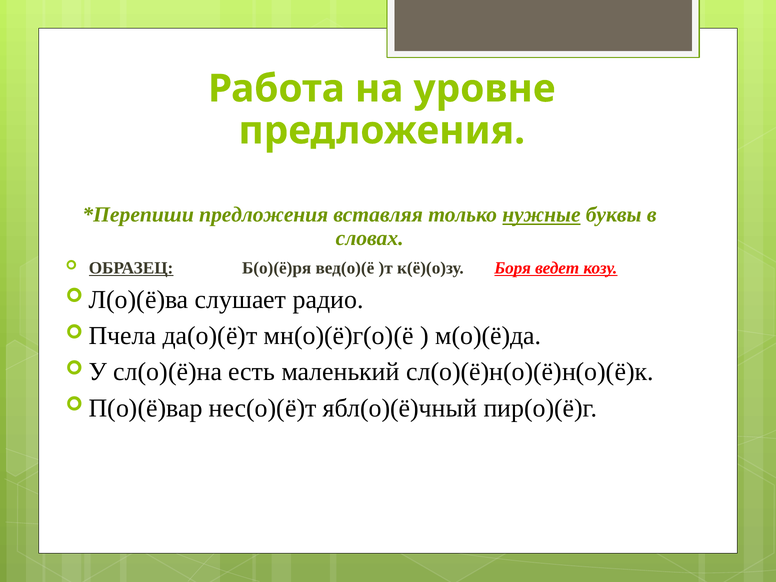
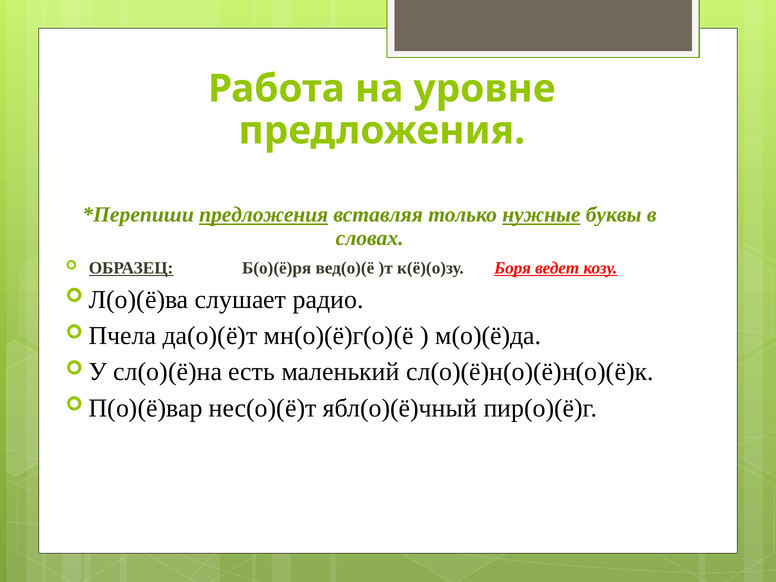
предложения at (264, 215) underline: none -> present
